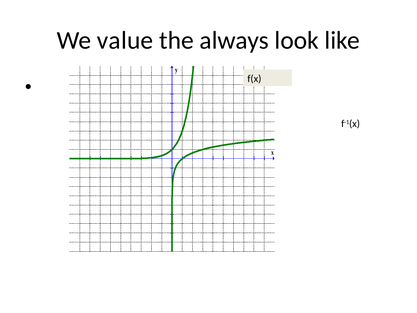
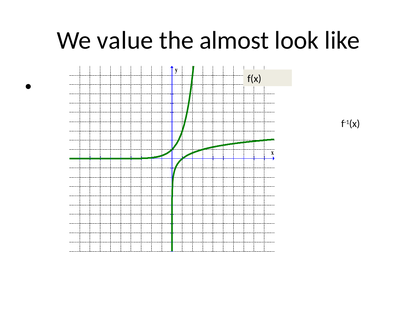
always: always -> almost
